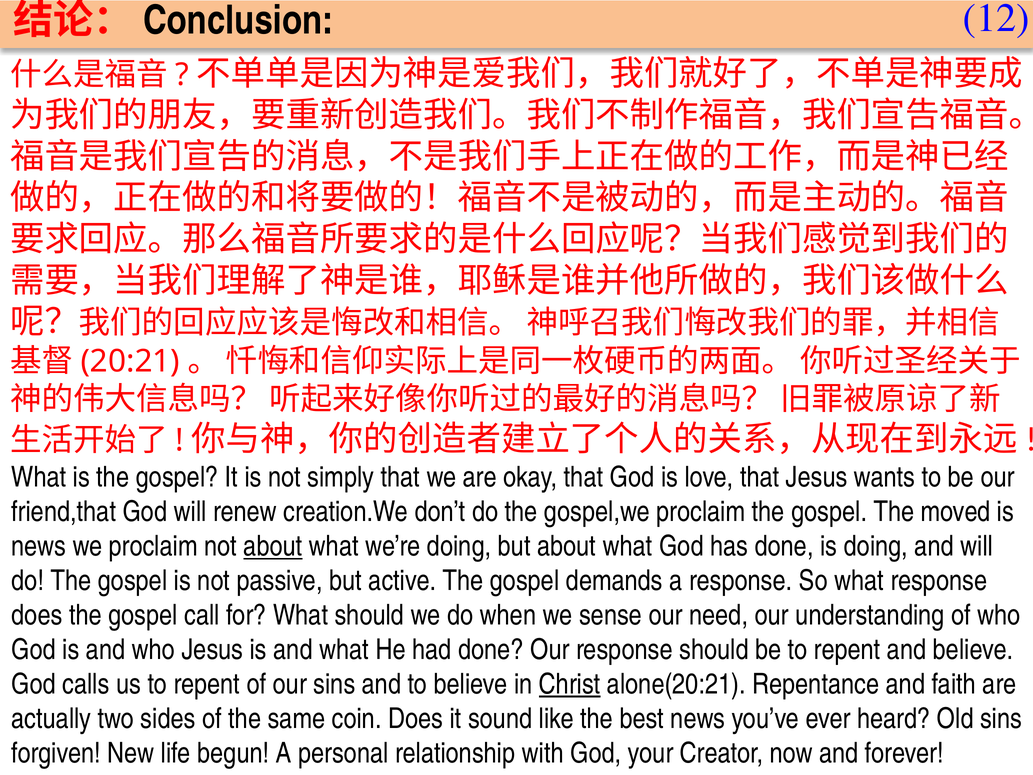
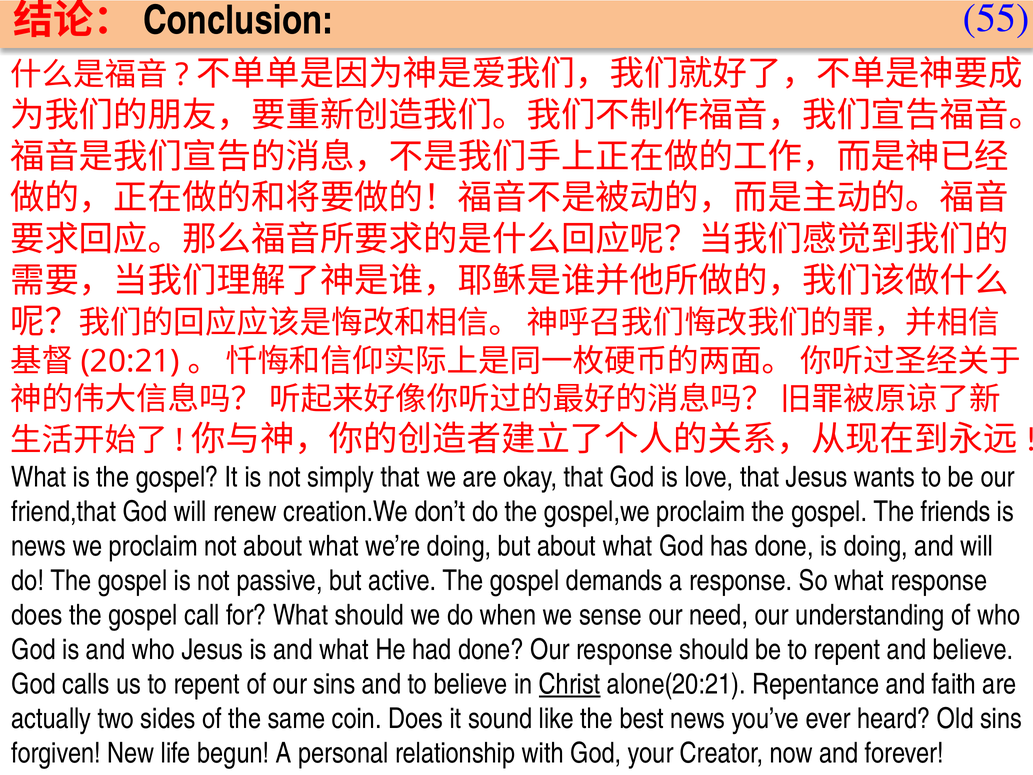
12: 12 -> 55
moved: moved -> friends
about at (273, 546) underline: present -> none
